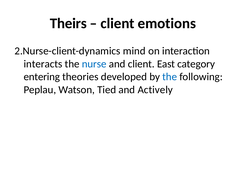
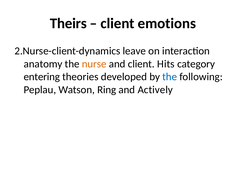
mind: mind -> leave
interacts: interacts -> anatomy
nurse colour: blue -> orange
East: East -> Hits
Tied: Tied -> Ring
